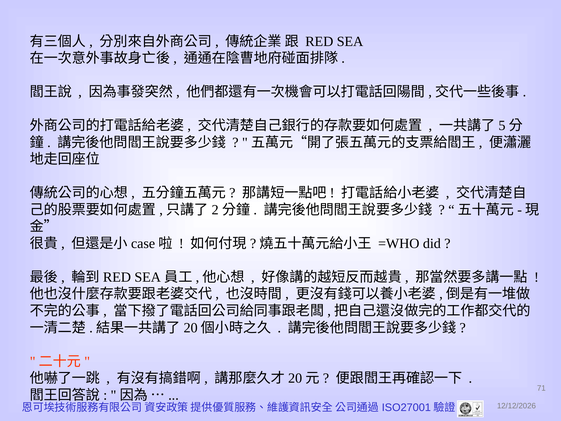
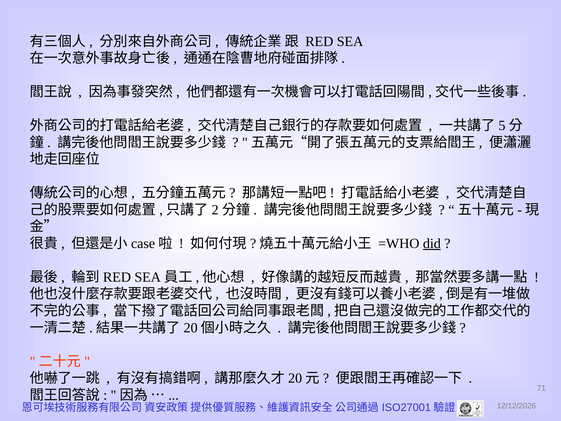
did underline: none -> present
